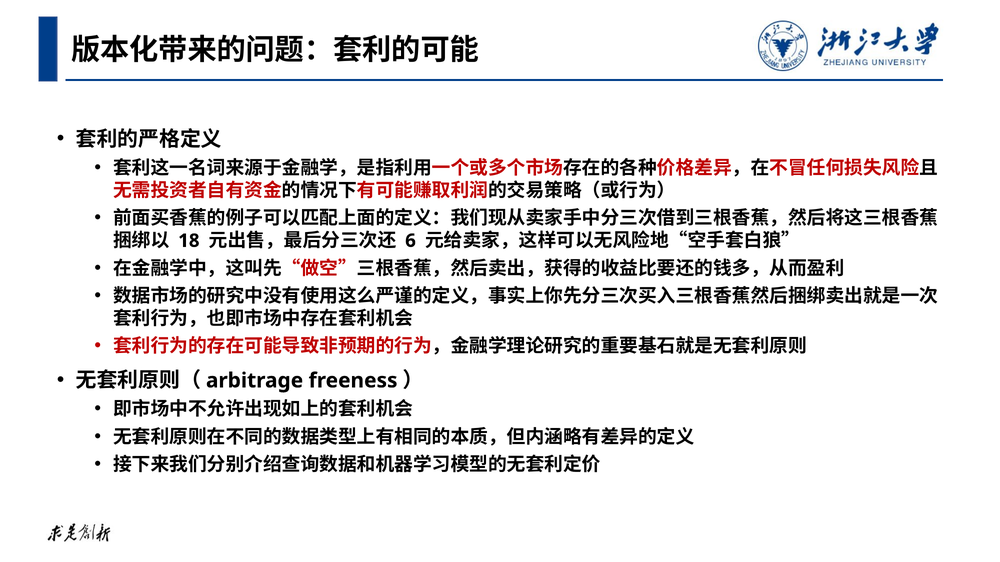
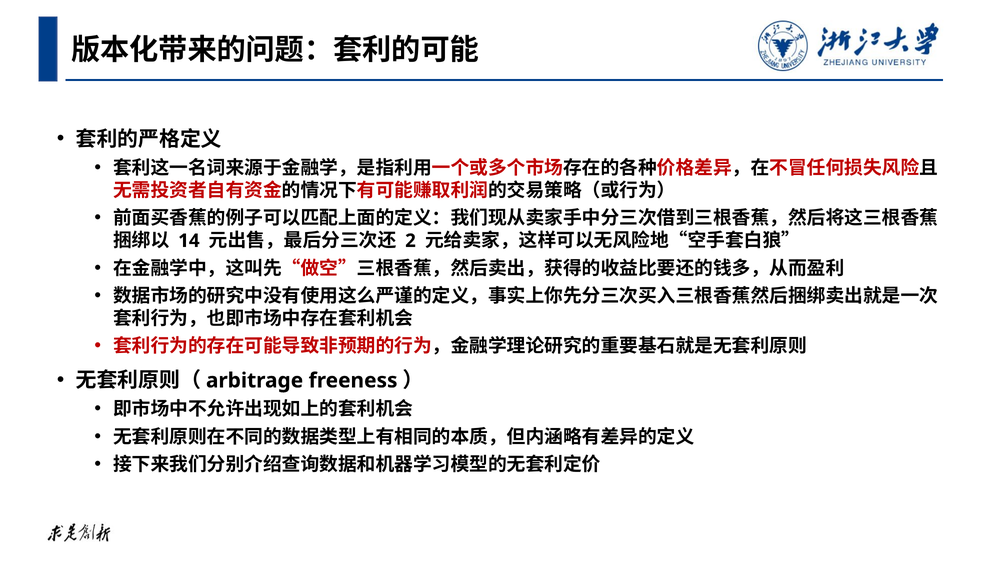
18: 18 -> 14
6: 6 -> 2
